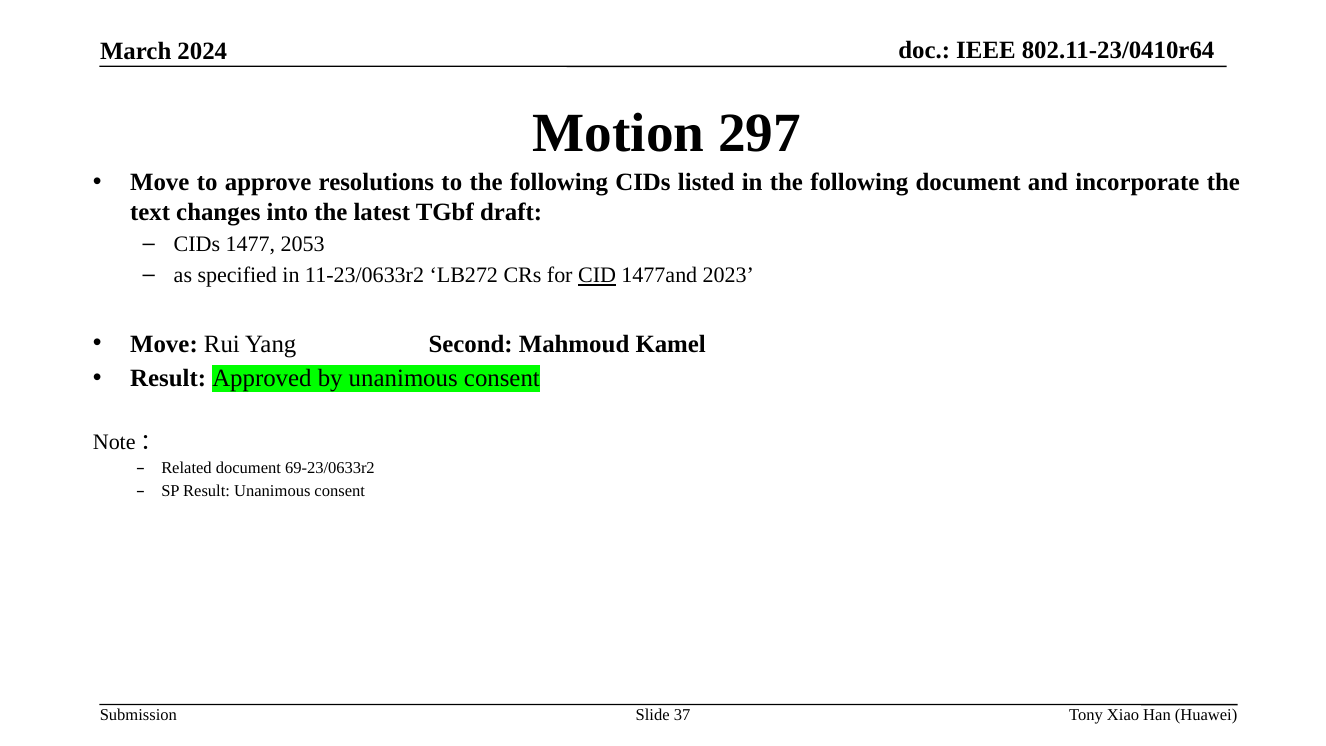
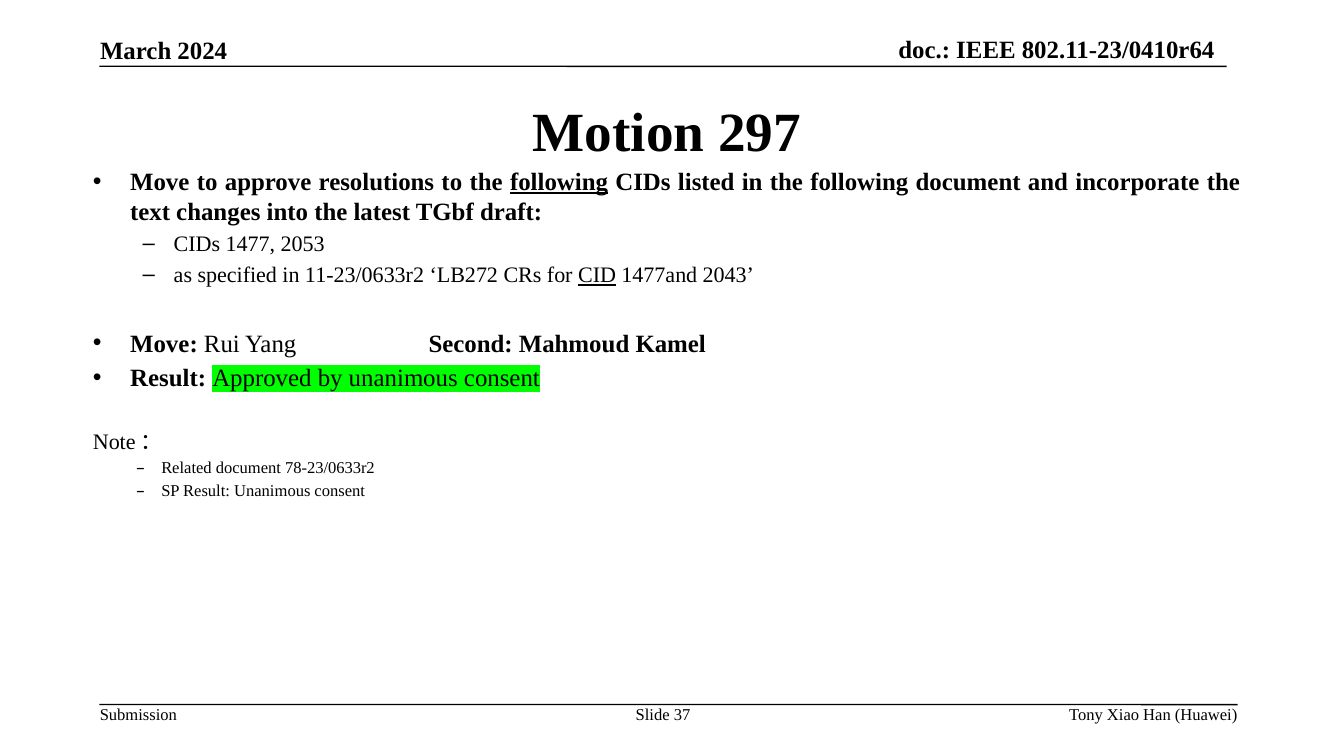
following at (559, 182) underline: none -> present
2023: 2023 -> 2043
69-23/0633r2: 69-23/0633r2 -> 78-23/0633r2
